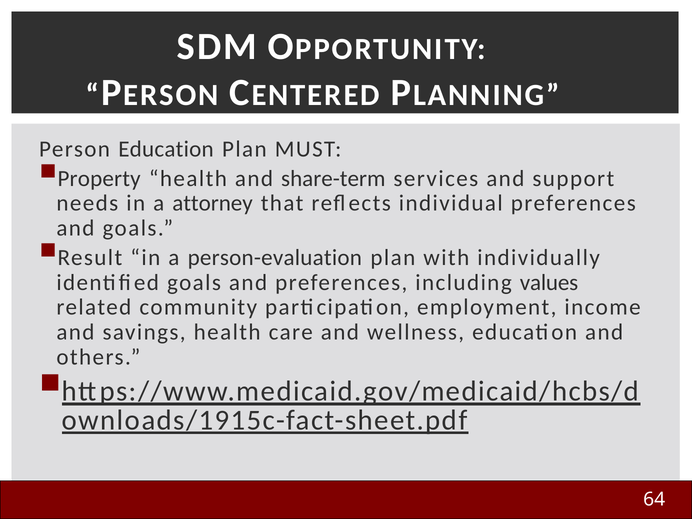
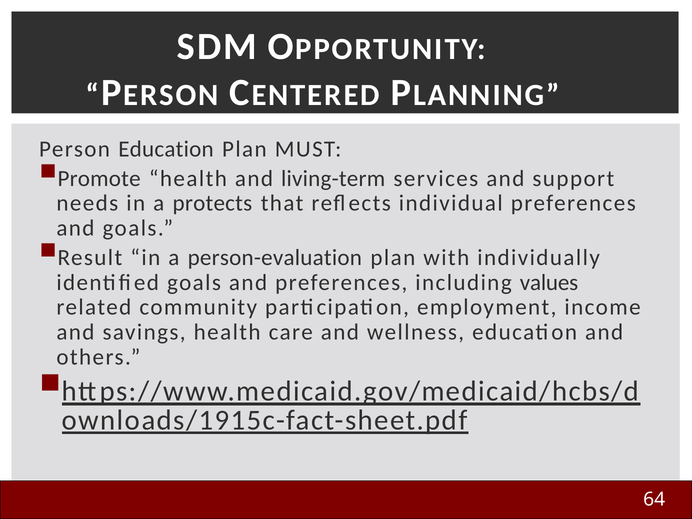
Property: Property -> Promote
share-term: share-term -> living-term
attorney: attorney -> protects
